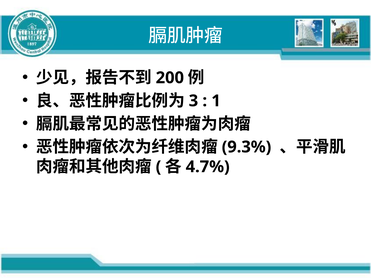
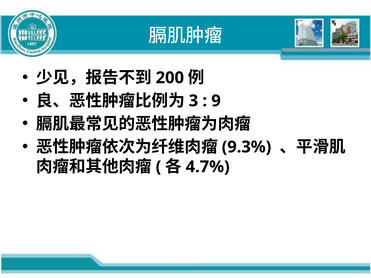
1: 1 -> 9
